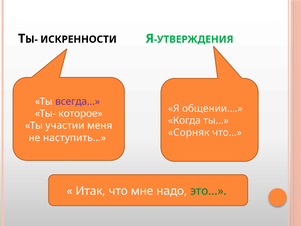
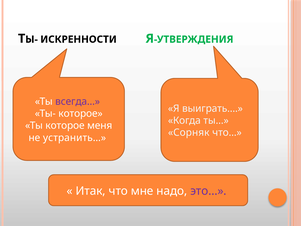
общении…: общении… -> выиграть…
Ты участии: участии -> которое
наступить…: наступить… -> устранить…
это… colour: green -> purple
